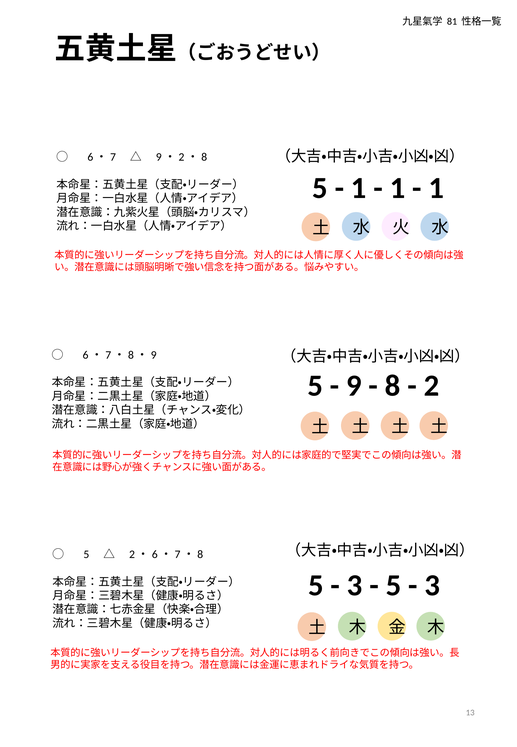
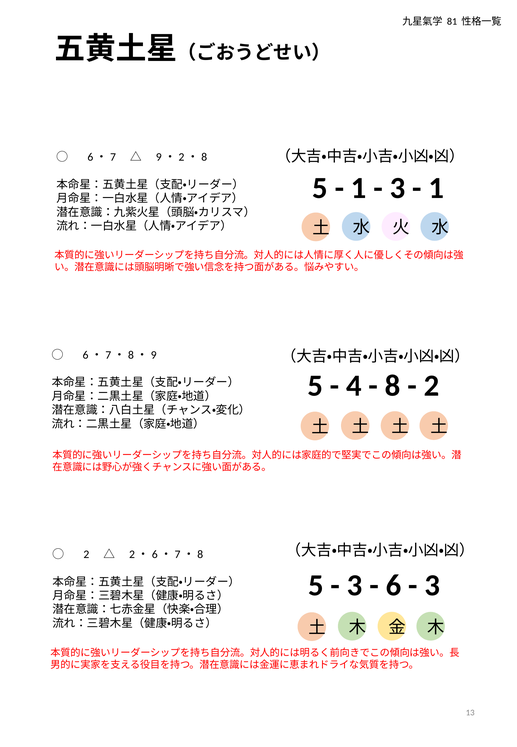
1 at (397, 188): 1 -> 3
9: 9 -> 4
5 at (86, 554): 5 -> 2
5 at (393, 585): 5 -> 6
